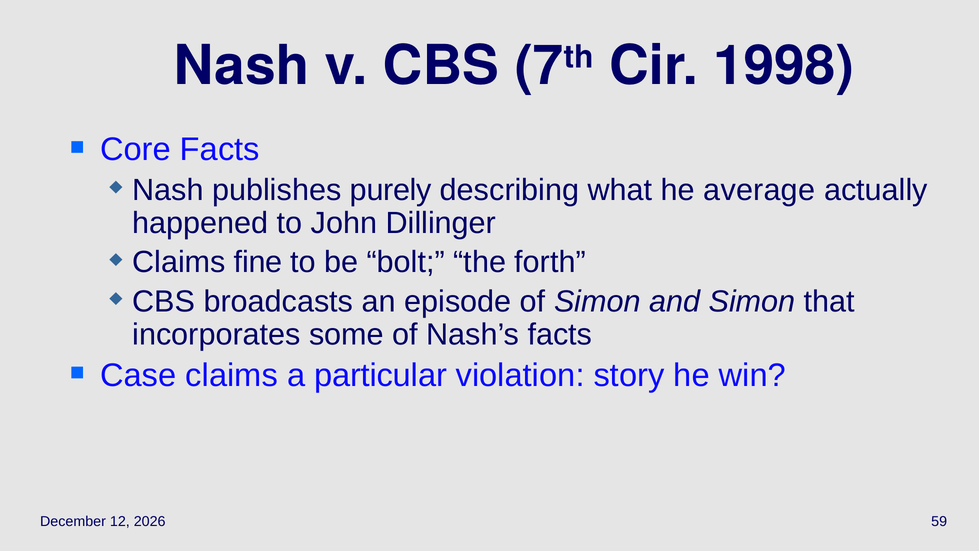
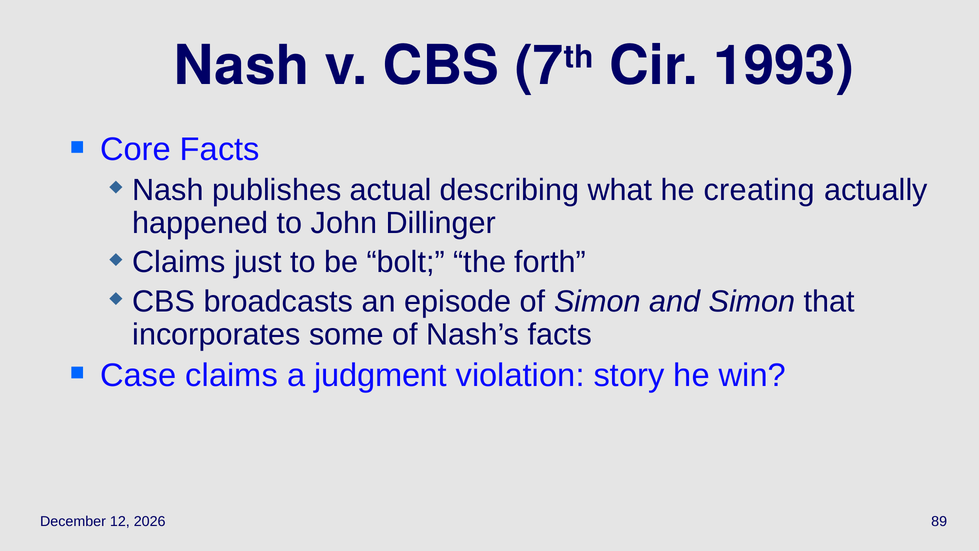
1998: 1998 -> 1993
purely: purely -> actual
average: average -> creating
fine: fine -> just
particular: particular -> judgment
59: 59 -> 89
